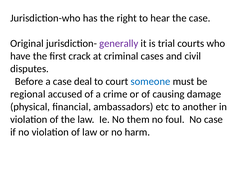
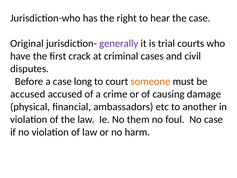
deal: deal -> long
someone colour: blue -> orange
regional at (28, 94): regional -> accused
